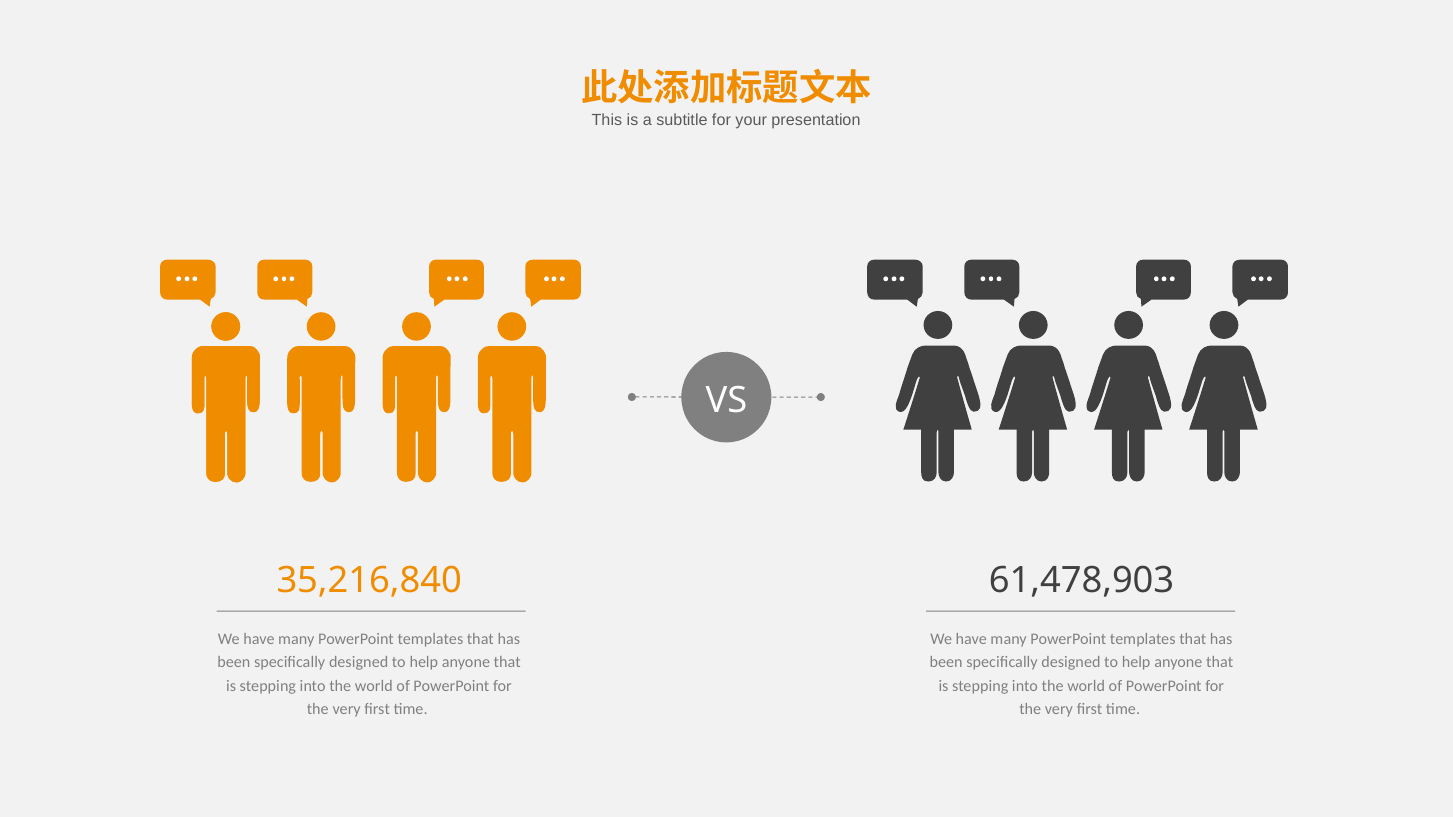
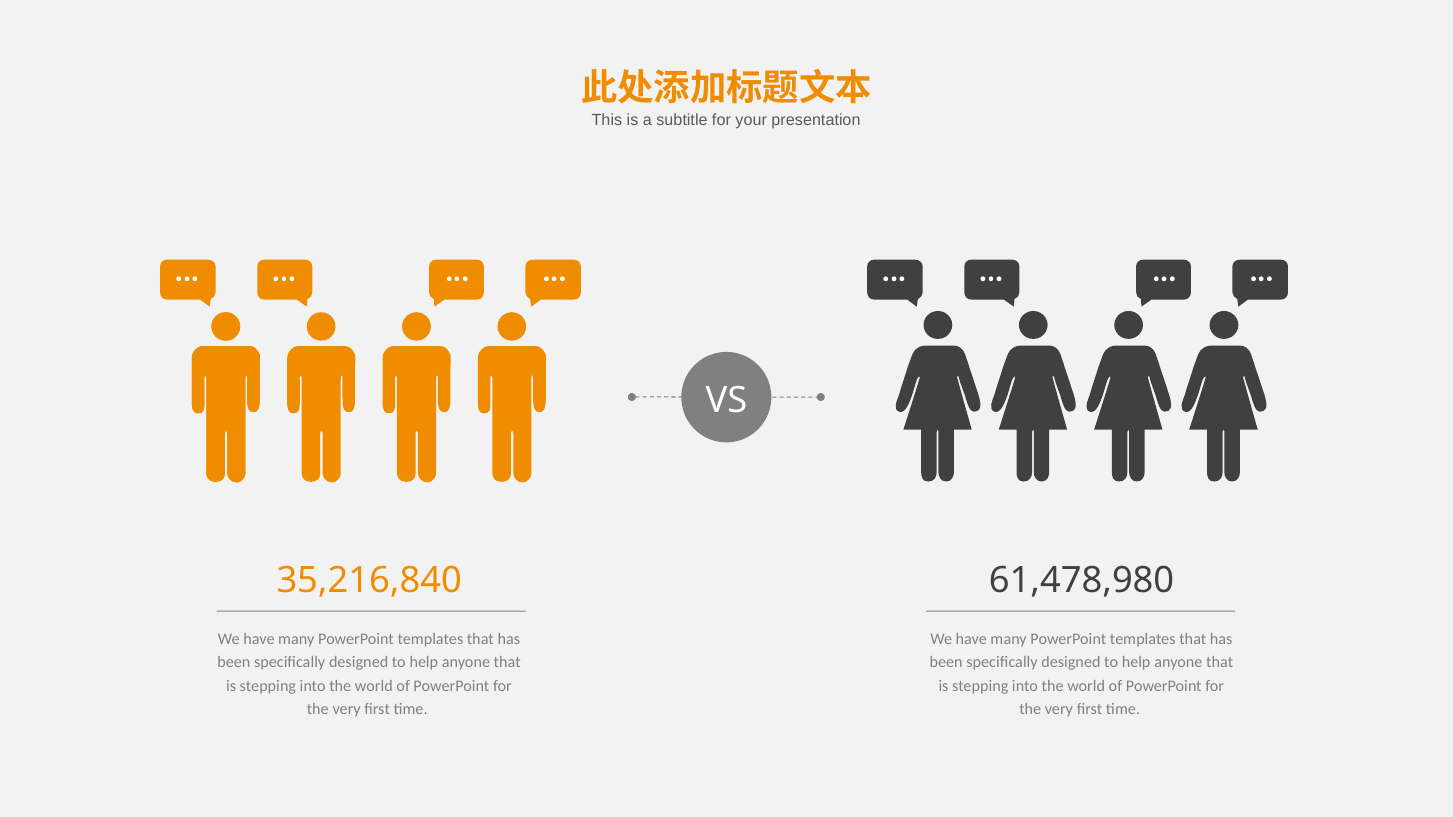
61,478,903: 61,478,903 -> 61,478,980
